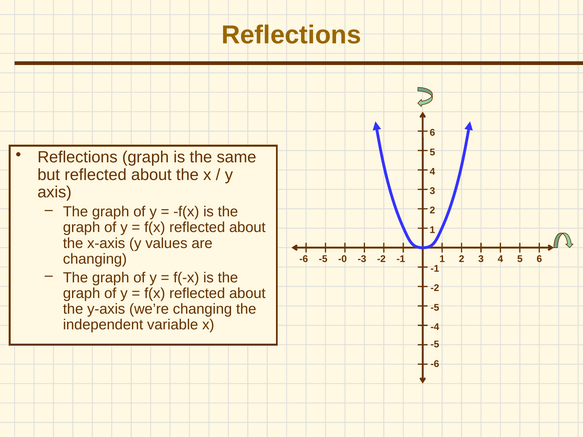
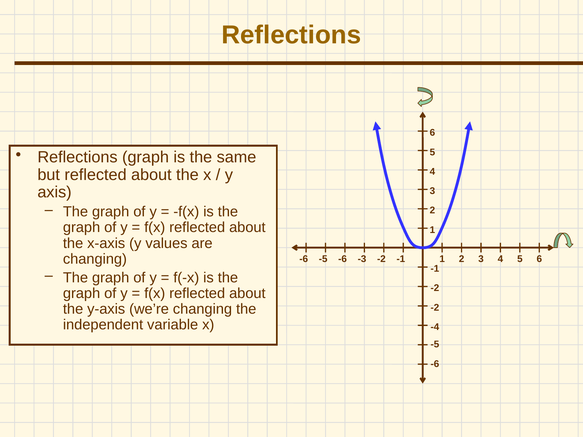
-0 at (343, 259): -0 -> -6
-5 at (435, 308): -5 -> -2
